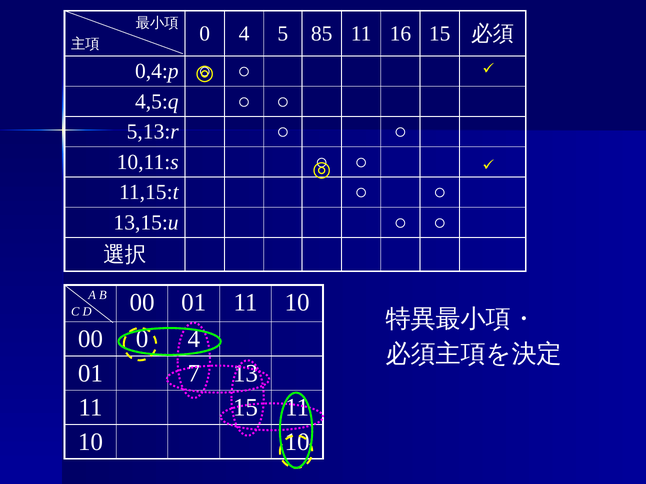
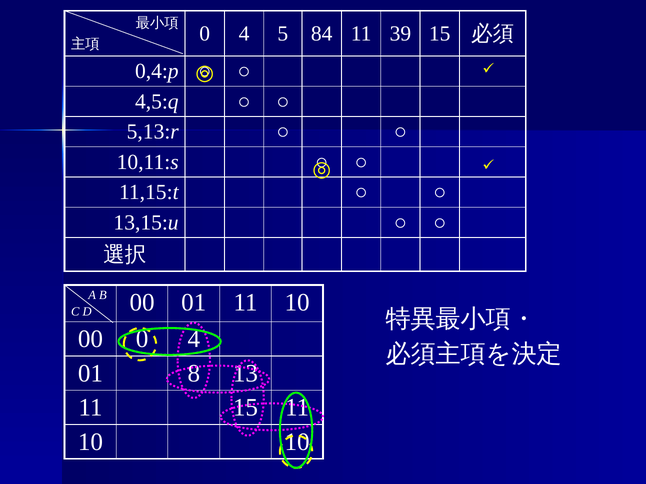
85: 85 -> 84
16: 16 -> 39
7: 7 -> 8
